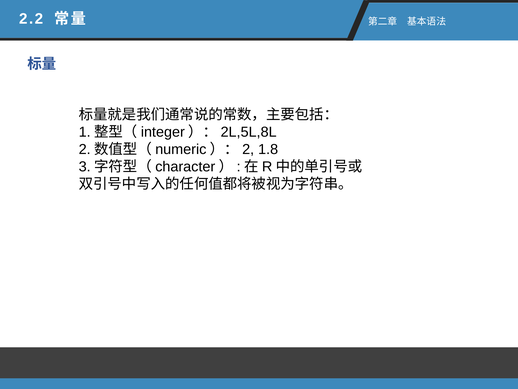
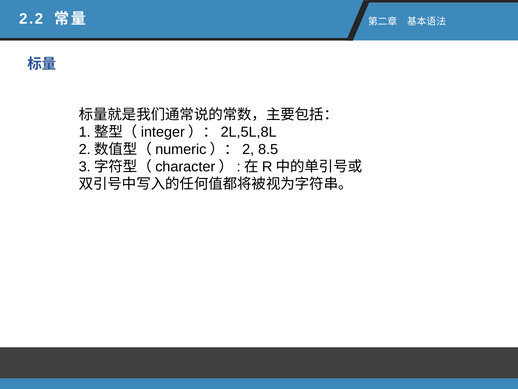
1.8: 1.8 -> 8.5
